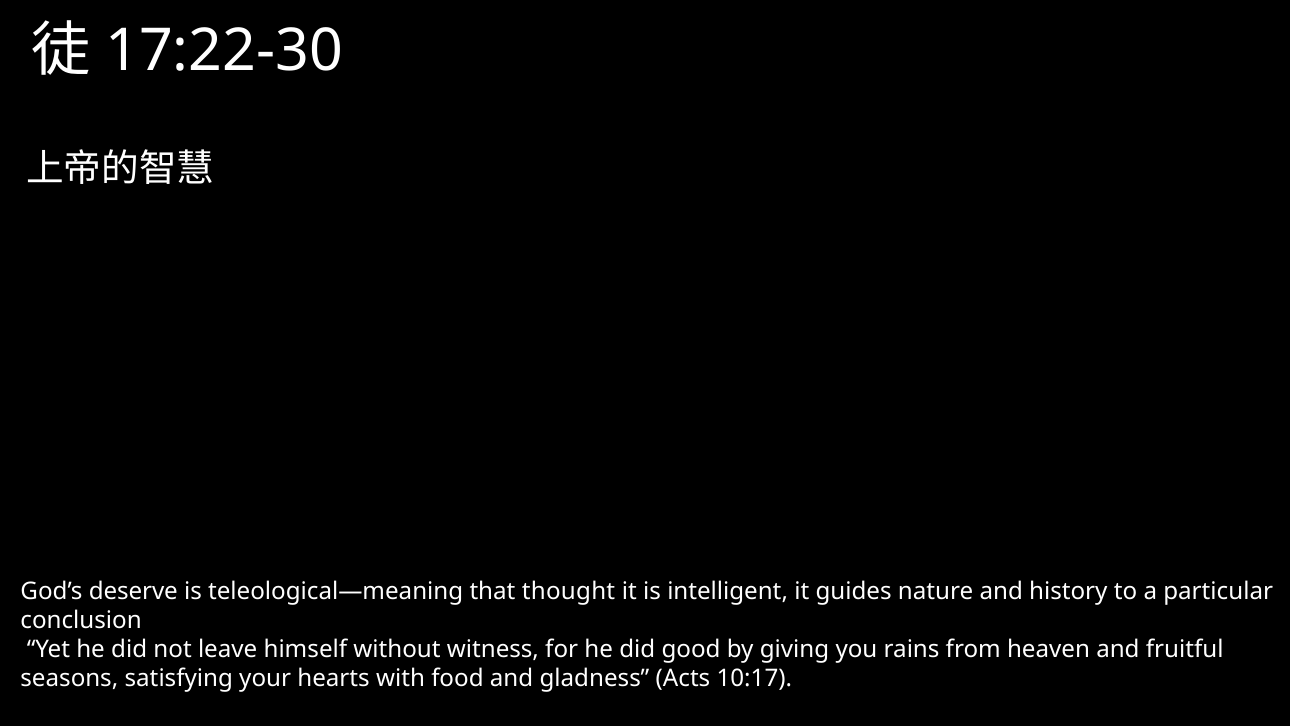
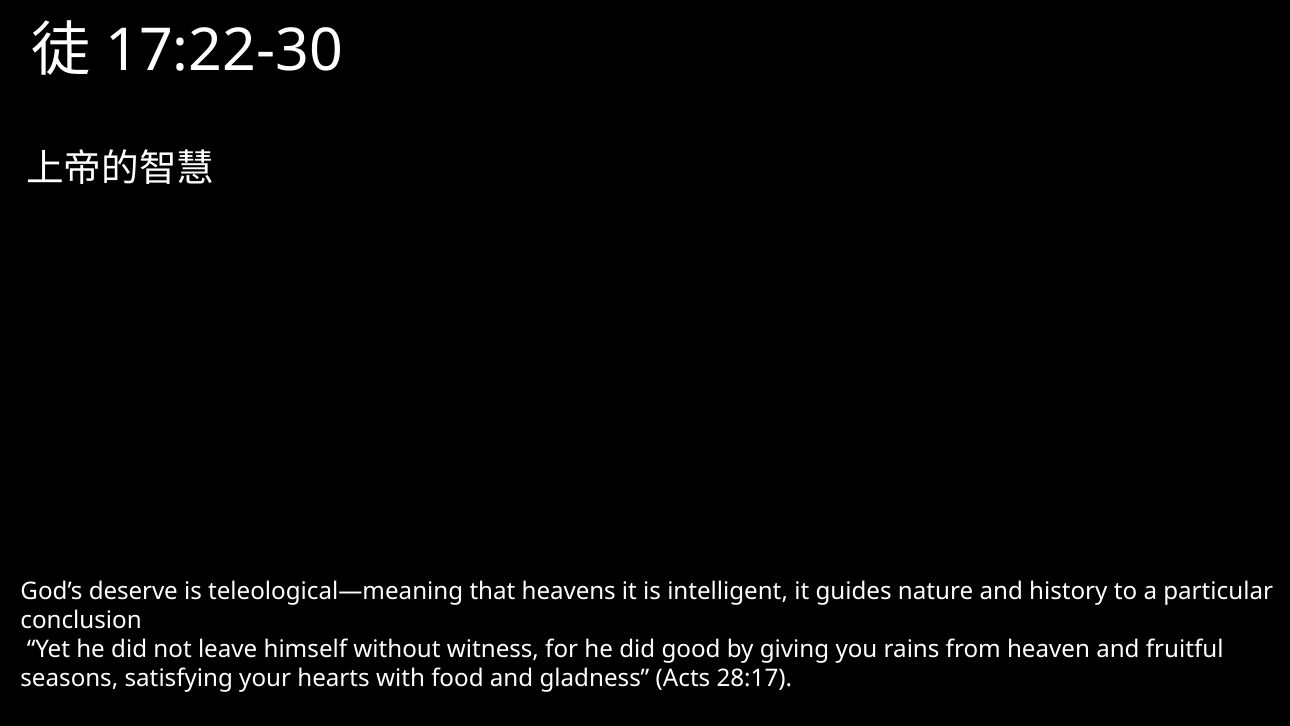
thought: thought -> heavens
10:17: 10:17 -> 28:17
